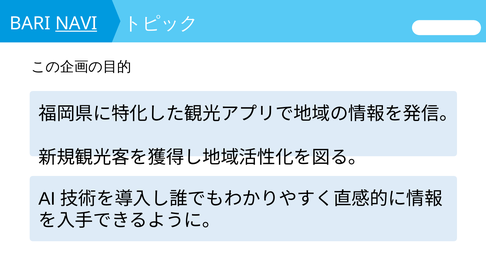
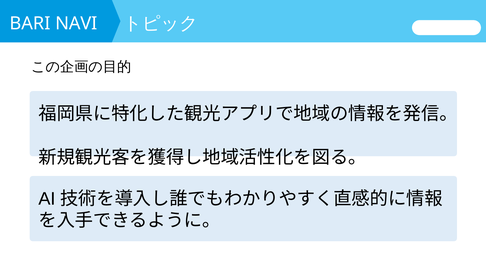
NAVI underline: present -> none
